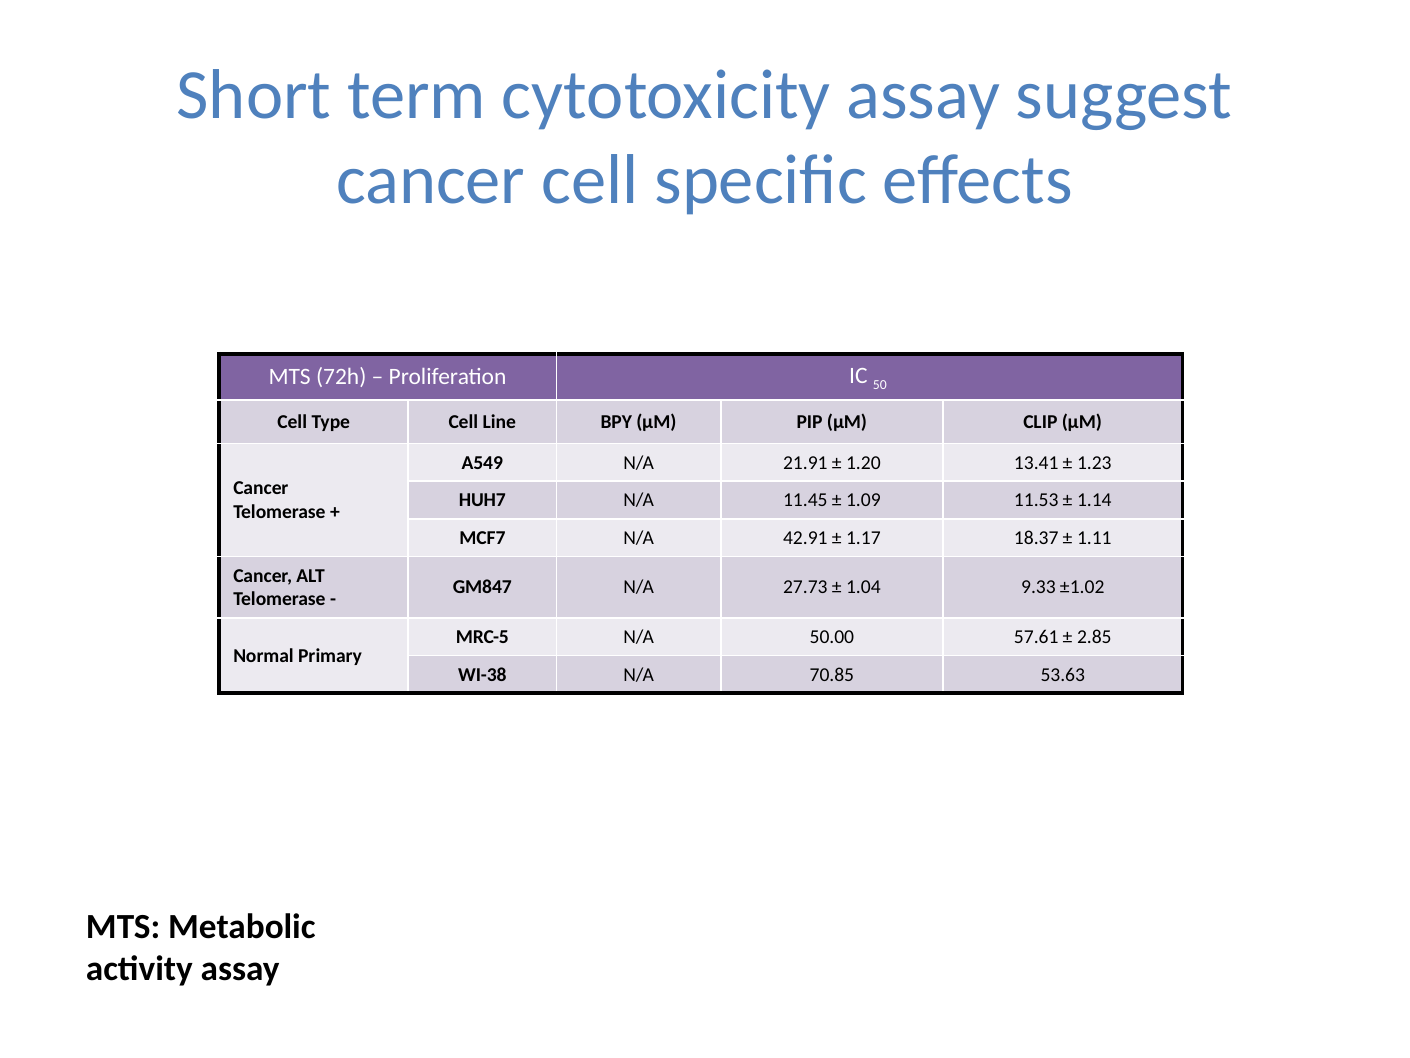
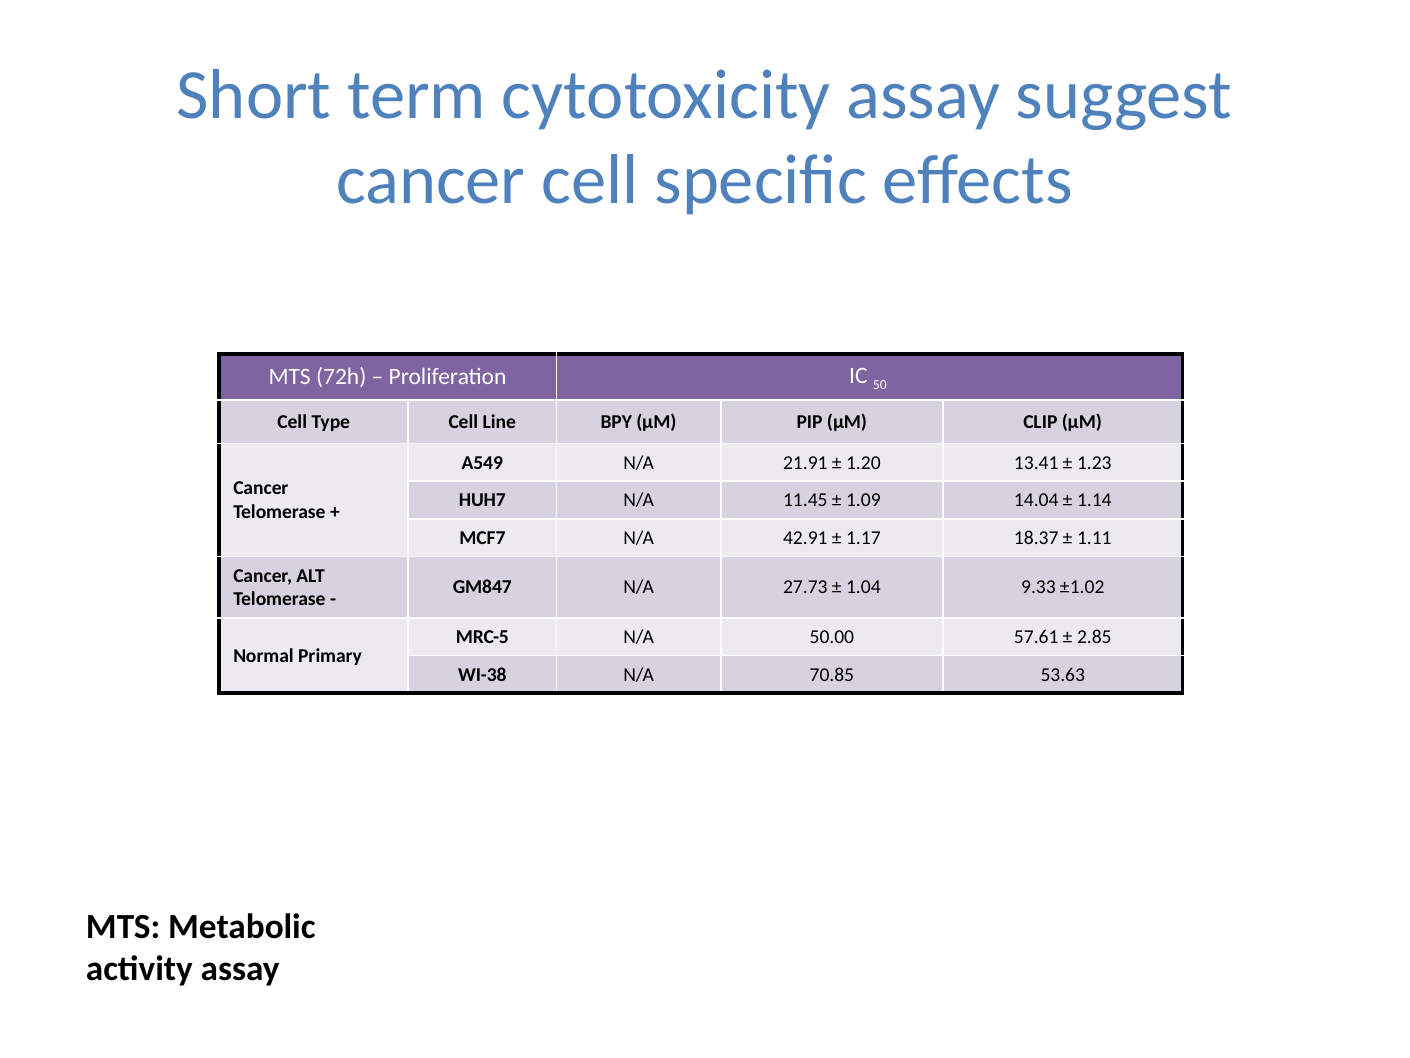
11.53: 11.53 -> 14.04
